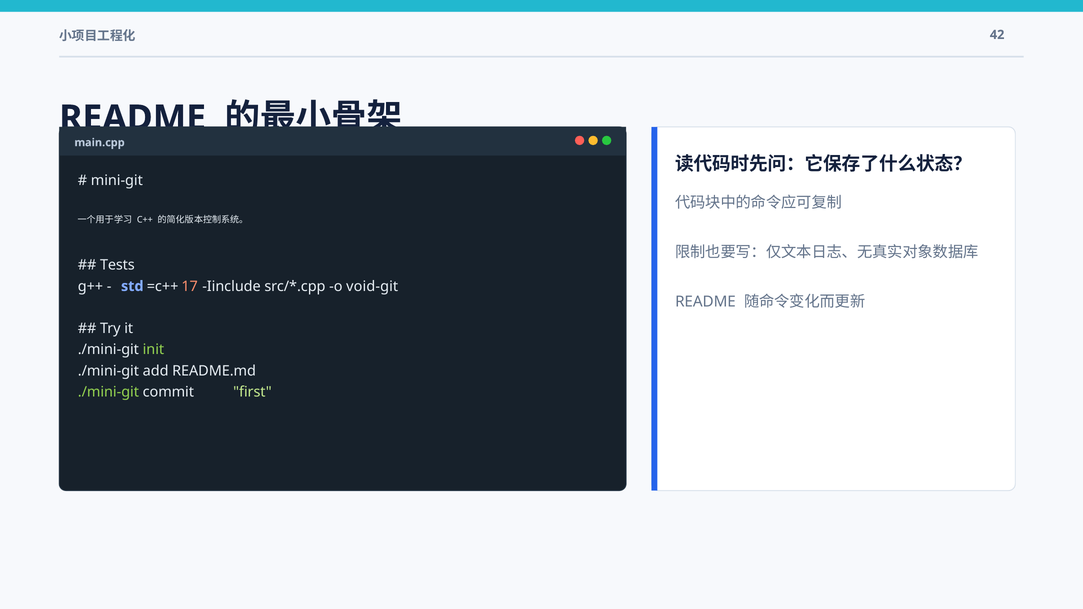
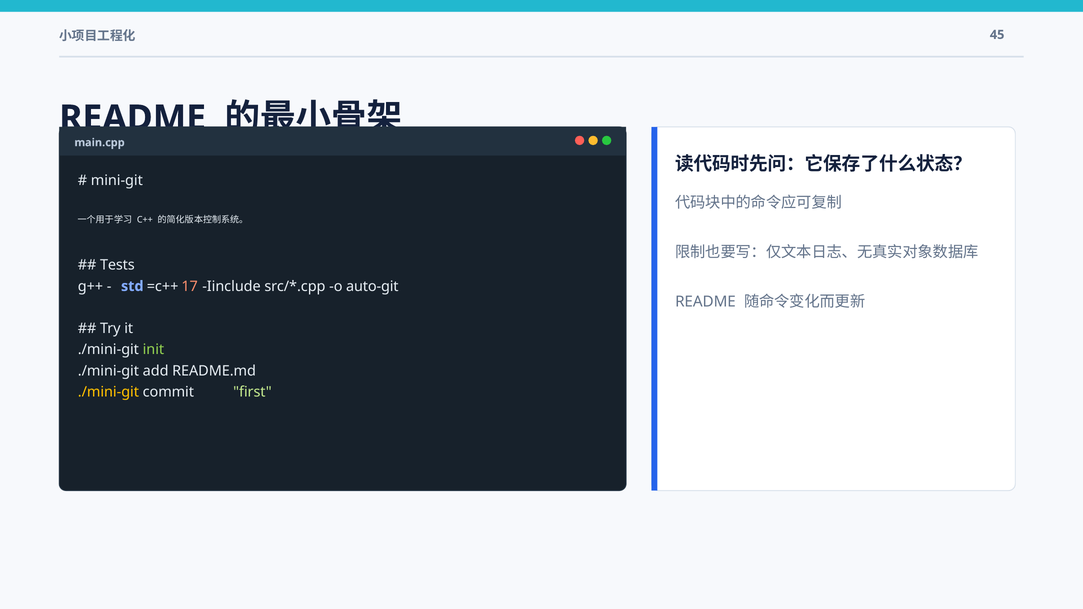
42: 42 -> 45
void-git: void-git -> auto-git
./mini-git at (108, 392) colour: light green -> yellow
